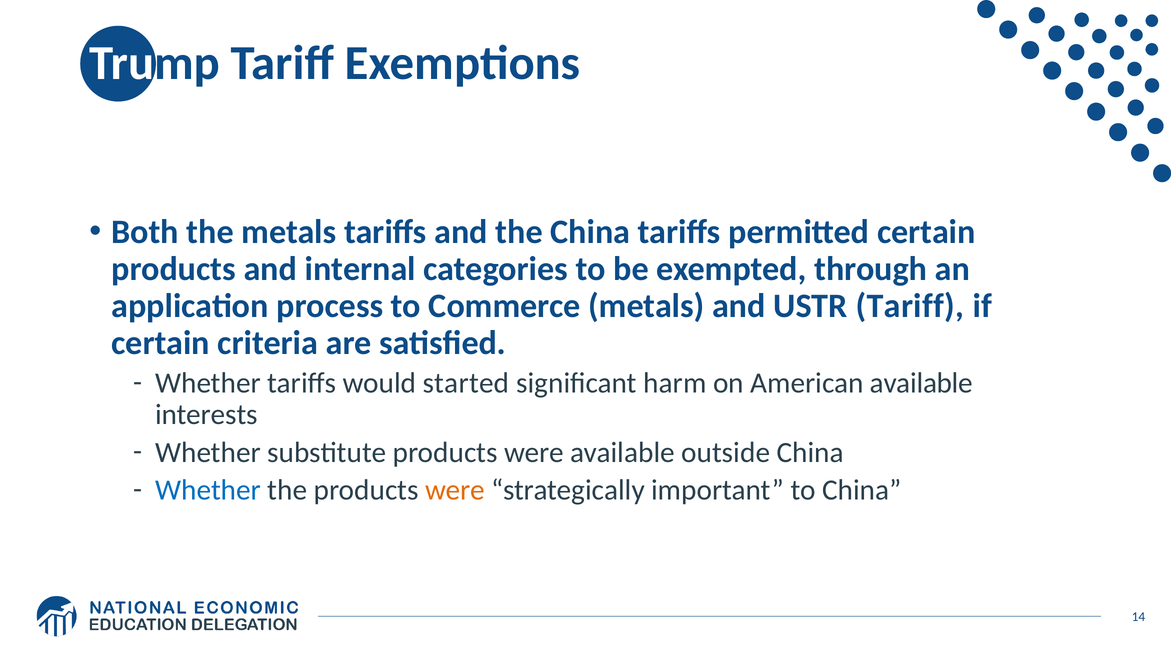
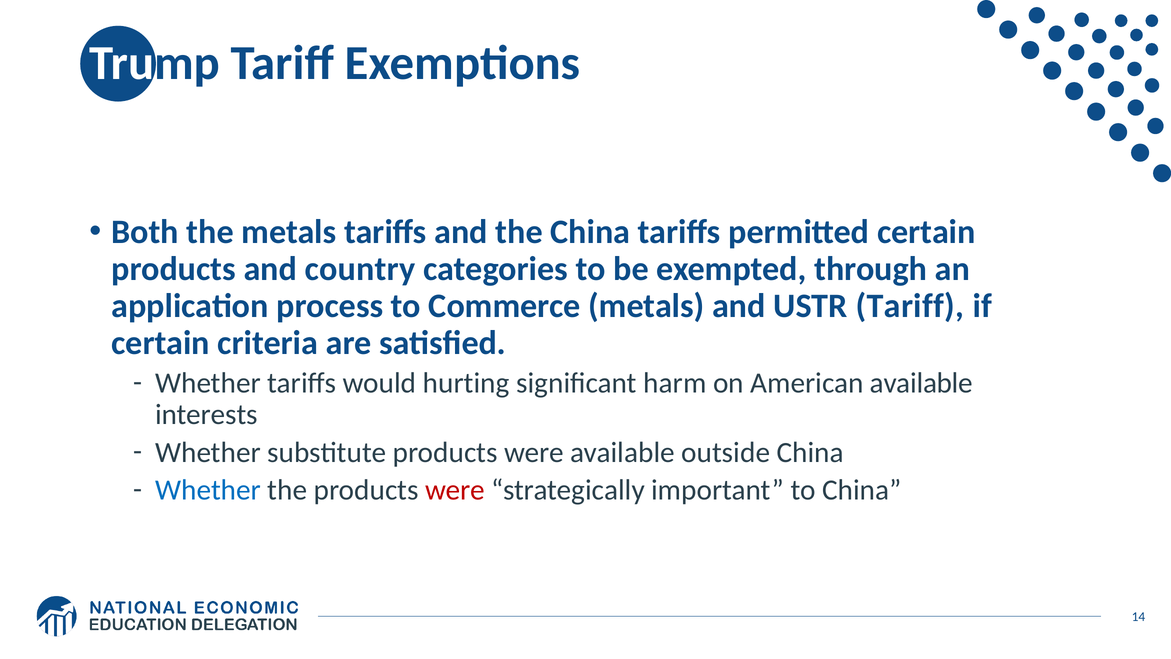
internal: internal -> country
started: started -> hurting
were at (455, 490) colour: orange -> red
